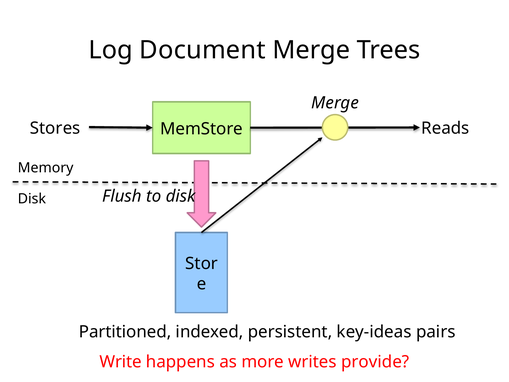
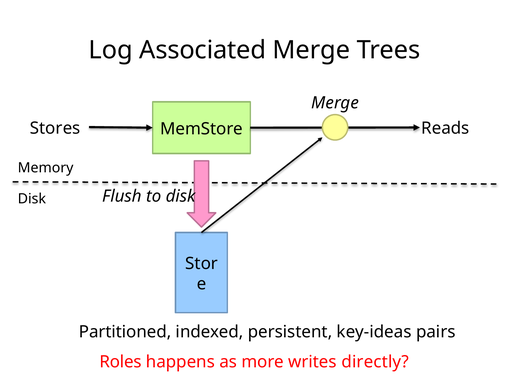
Document: Document -> Associated
Write: Write -> Roles
provide: provide -> directly
